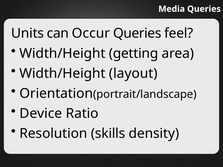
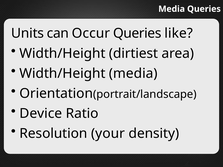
feel: feel -> like
getting: getting -> dirtiest
Width/Height layout: layout -> media
skills: skills -> your
